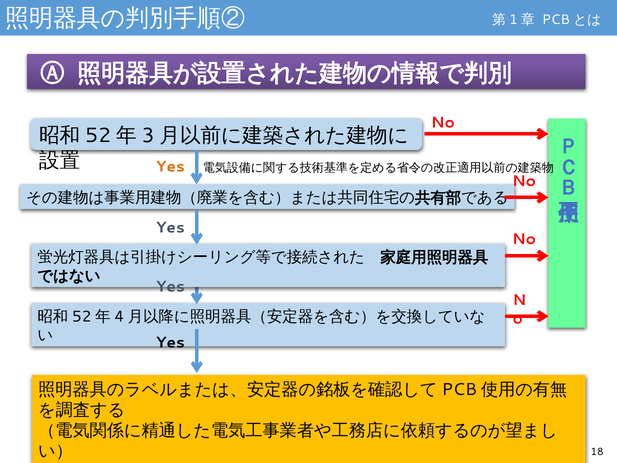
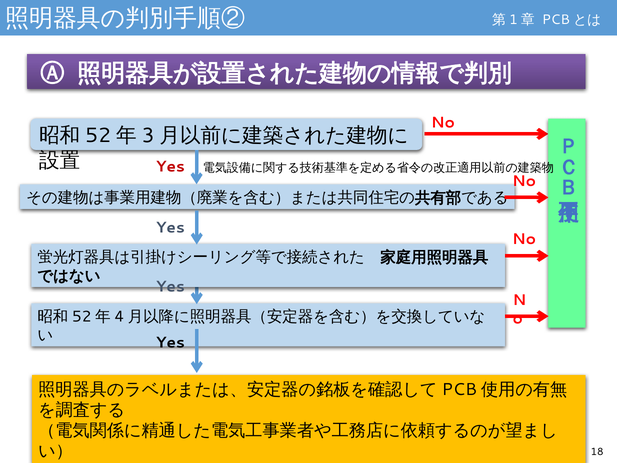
Yes at (170, 167) colour: orange -> red
